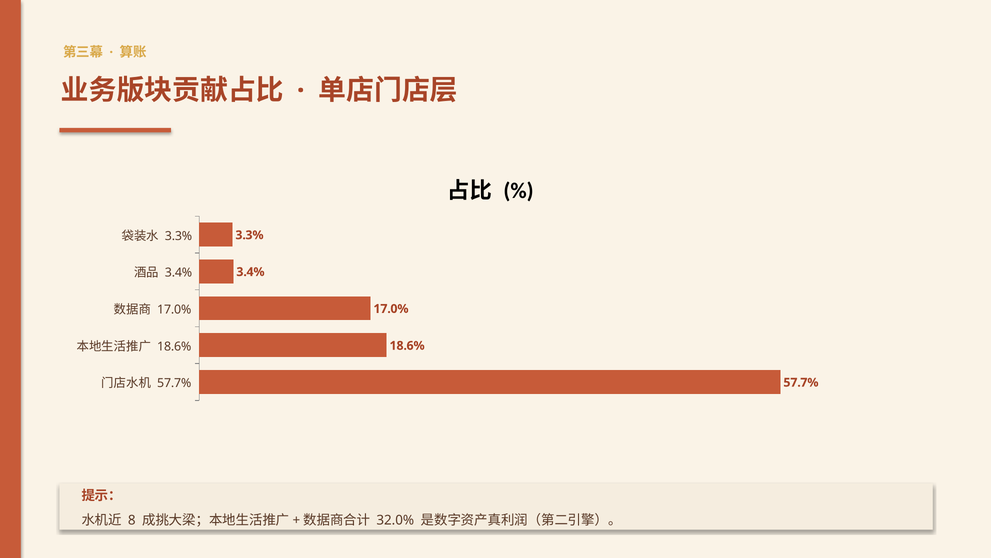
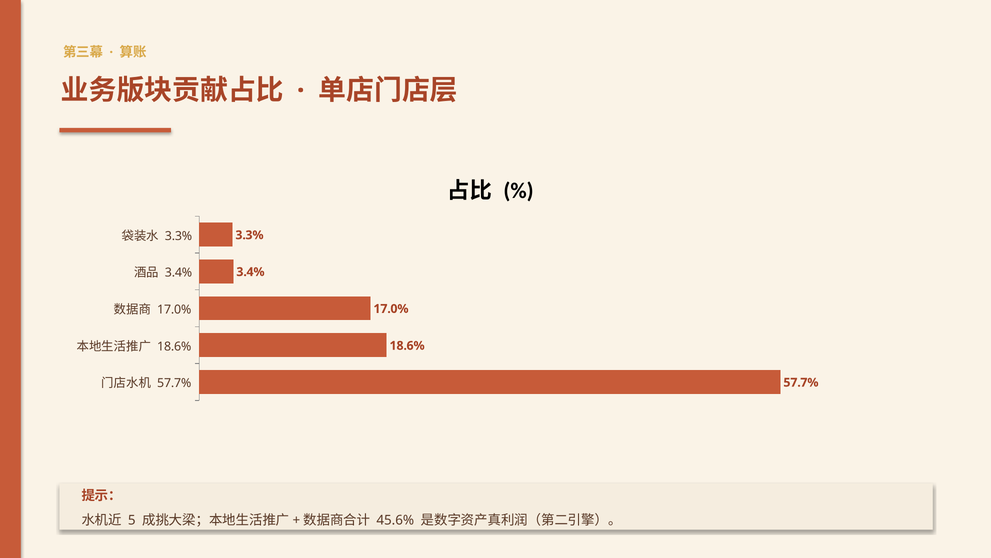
8: 8 -> 5
32.0%: 32.0% -> 45.6%
